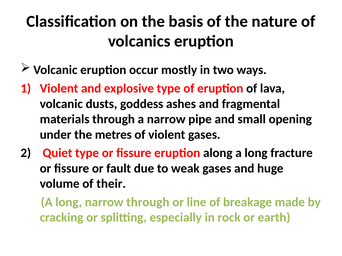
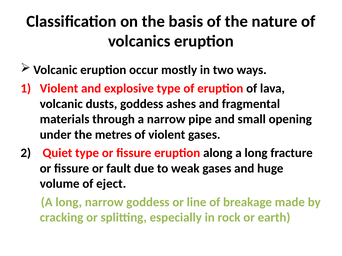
their: their -> eject
narrow through: through -> goddess
